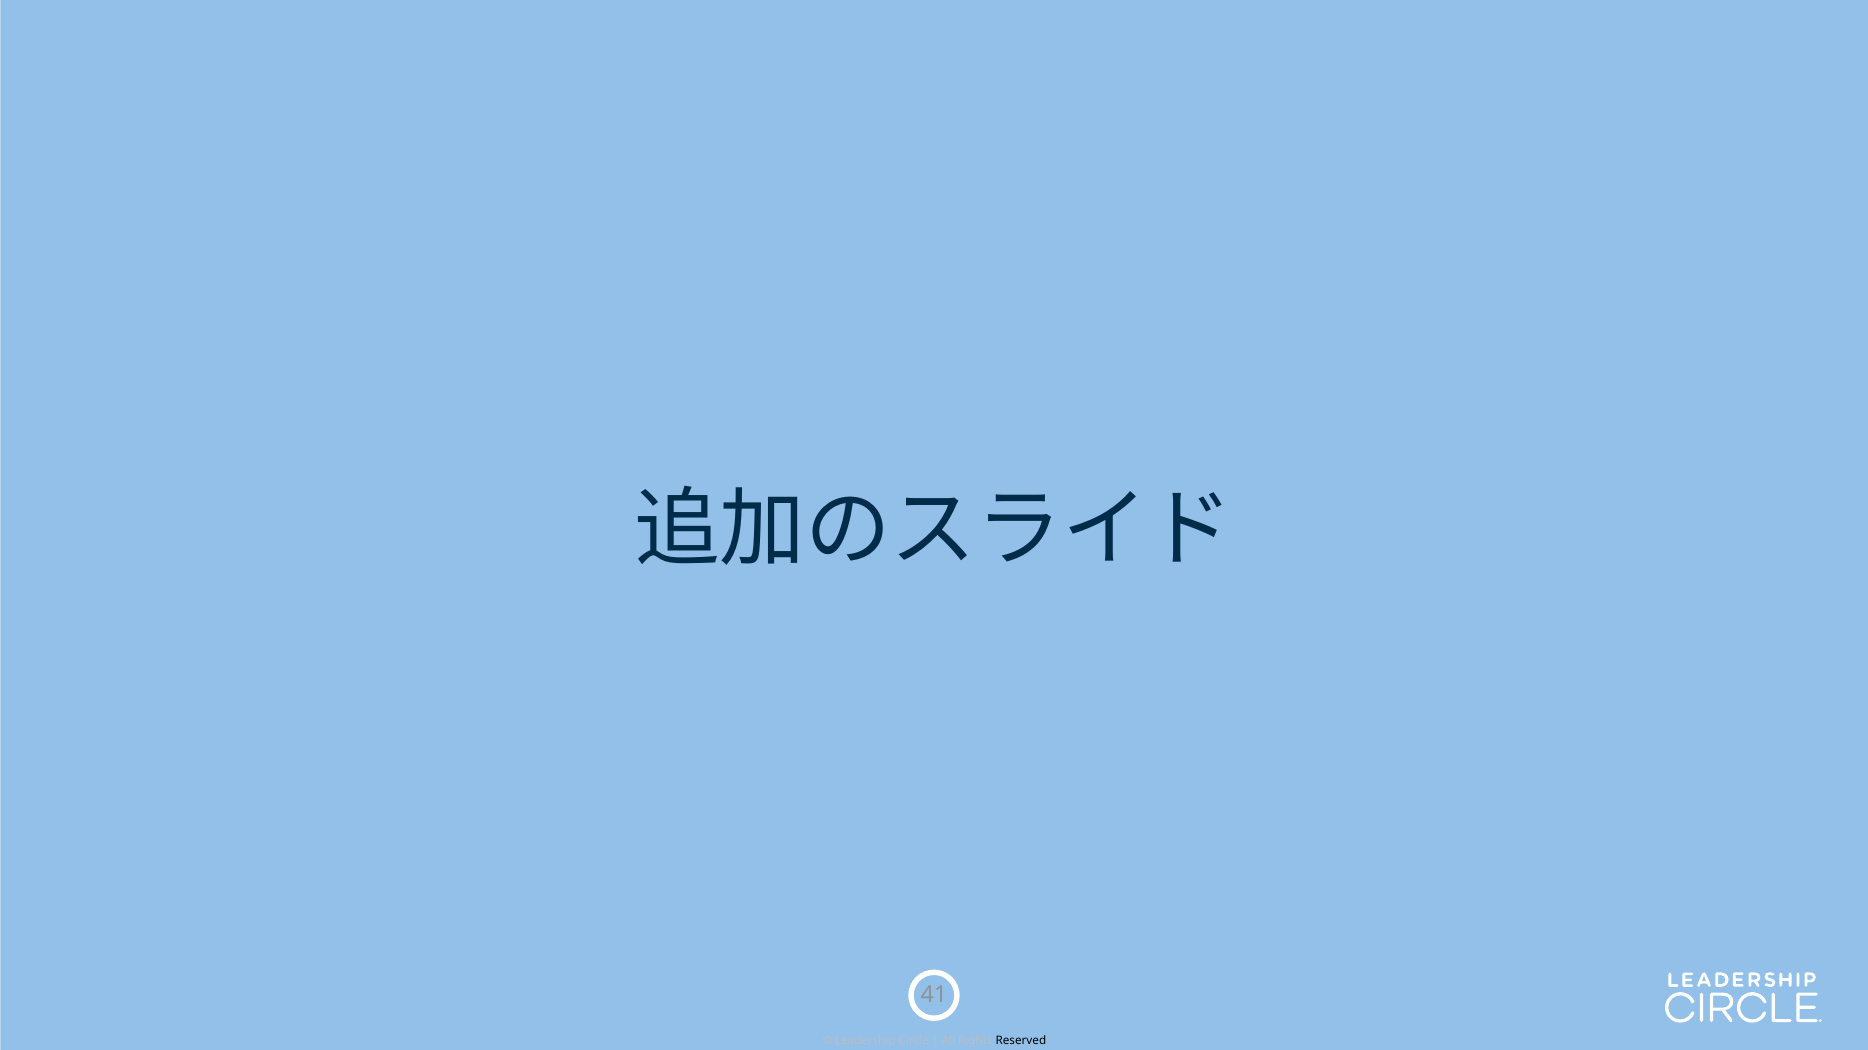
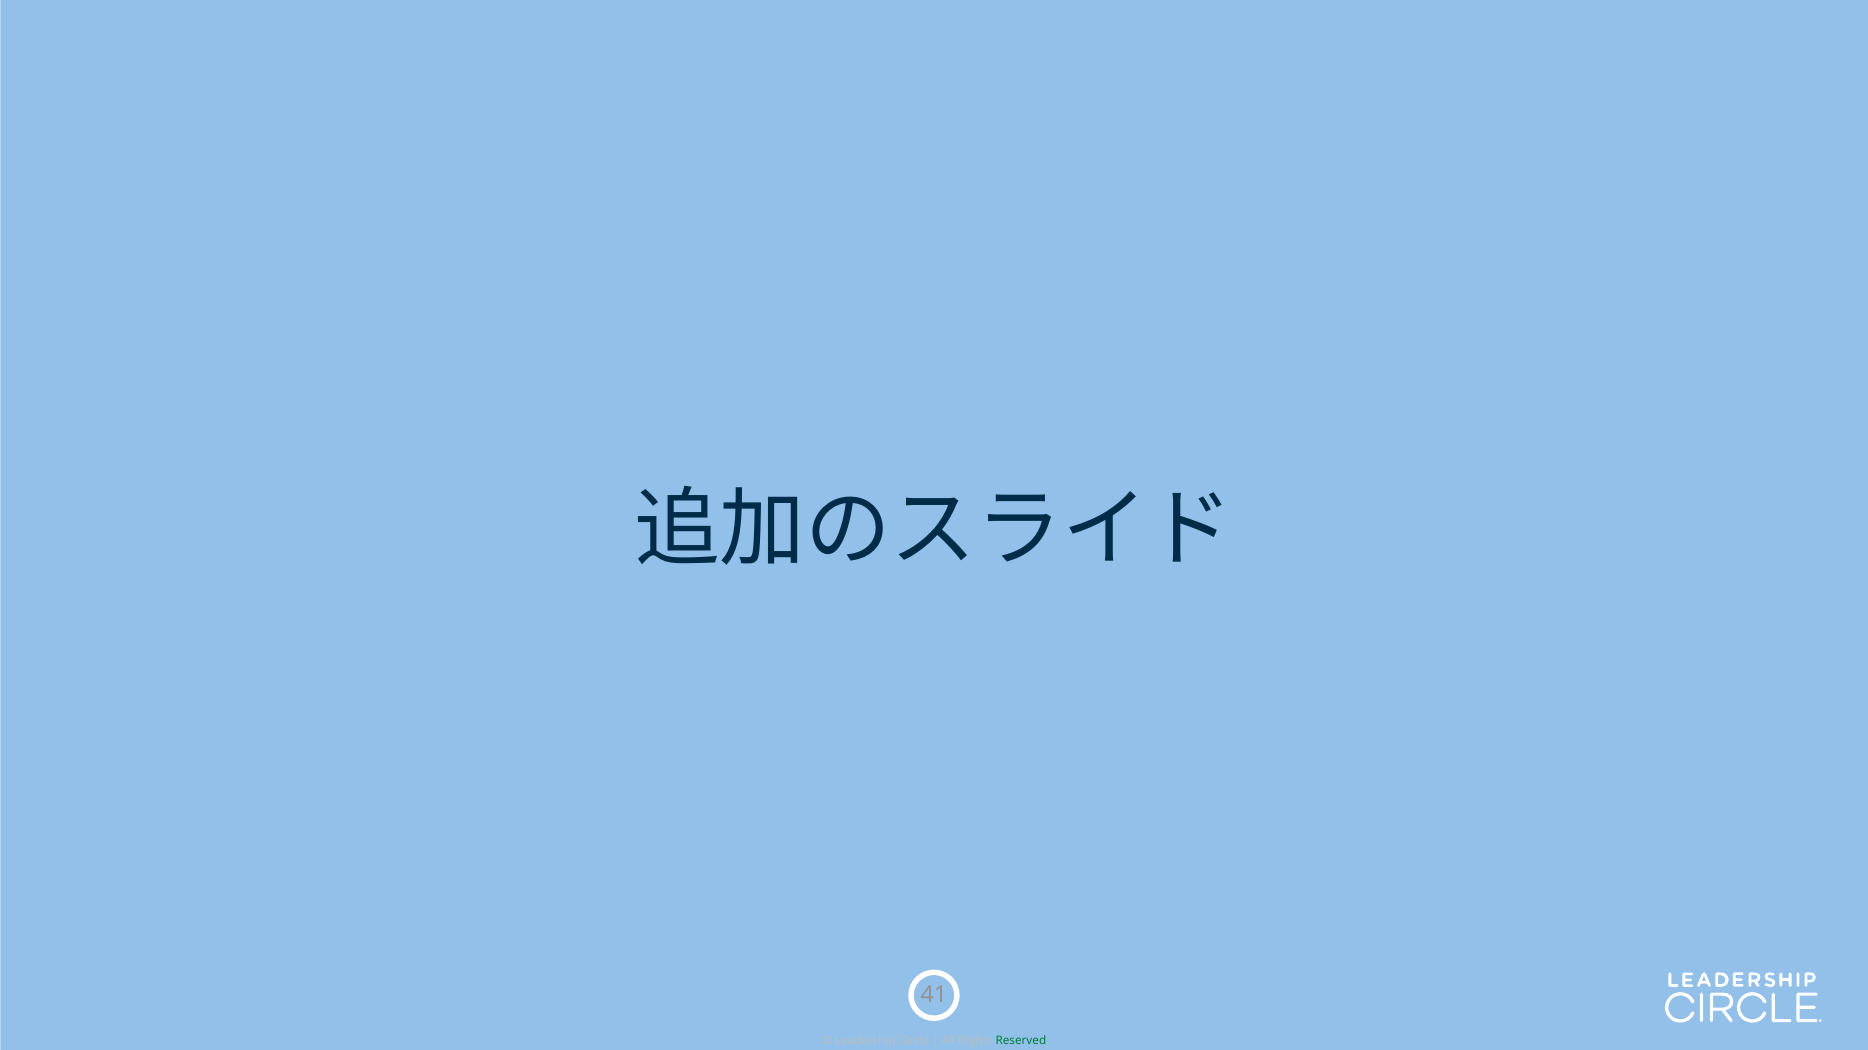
Reserved colour: black -> green
